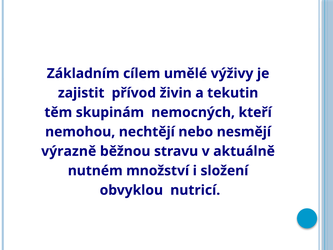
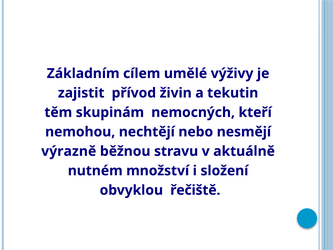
nutricí: nutricí -> řečiště
